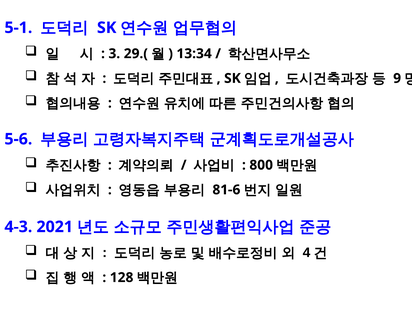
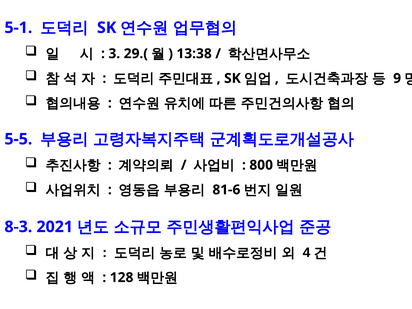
13:34: 13:34 -> 13:38
5-6: 5-6 -> 5-5
4-3: 4-3 -> 8-3
